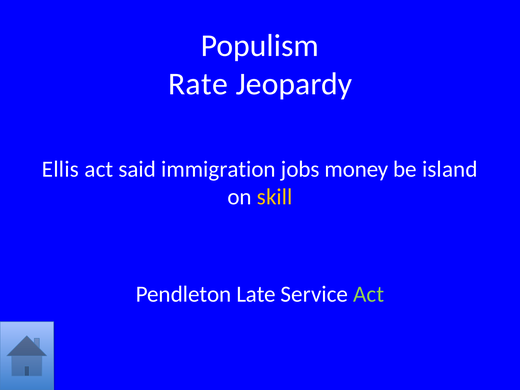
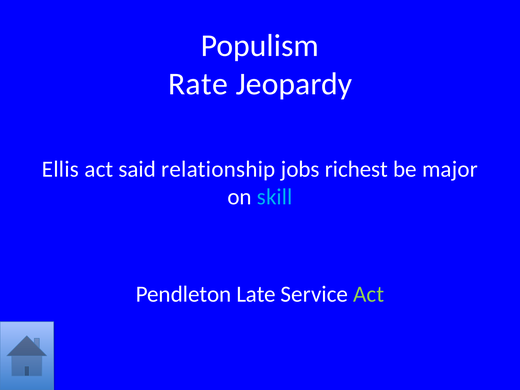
immigration: immigration -> relationship
money: money -> richest
island: island -> major
skill colour: yellow -> light blue
